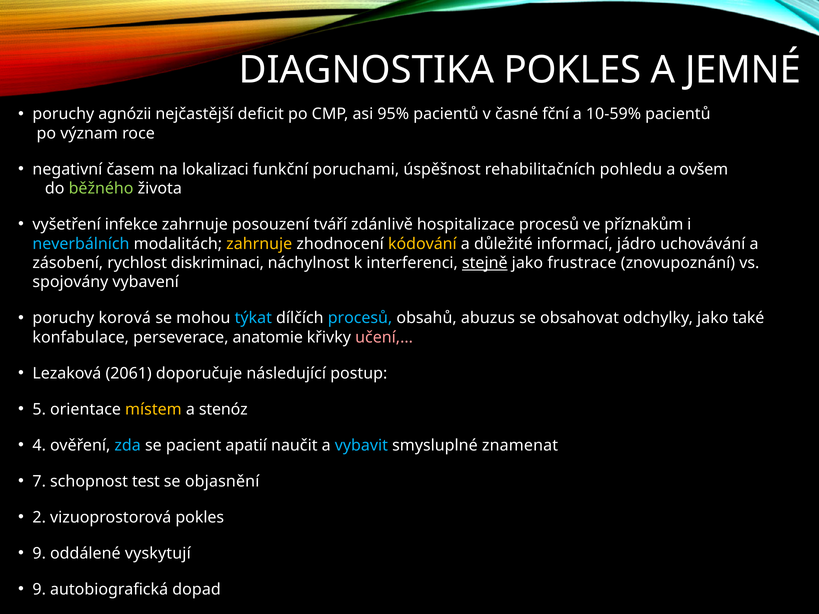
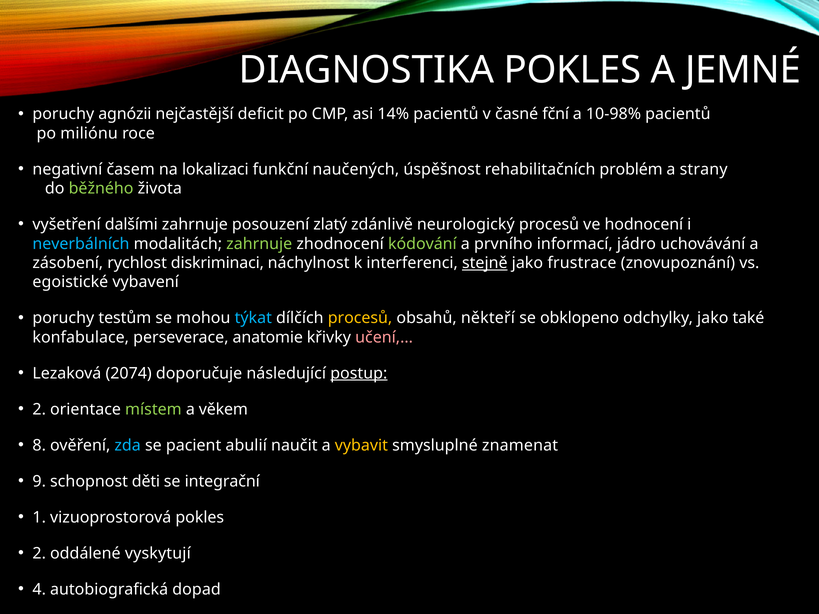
95%: 95% -> 14%
10-59%: 10-59% -> 10-98%
význam: význam -> miliónu
poruchami: poruchami -> naučených
pohledu: pohledu -> problém
ovšem: ovšem -> strany
infekce: infekce -> dalšími
tváří: tváří -> zlatý
hospitalizace: hospitalizace -> neurologický
příznakům: příznakům -> hodnocení
zahrnuje at (259, 244) colour: yellow -> light green
kódování colour: yellow -> light green
důležité: důležité -> prvního
spojovány: spojovány -> egoistické
korová: korová -> testům
procesů at (360, 318) colour: light blue -> yellow
abuzus: abuzus -> někteří
obsahovat: obsahovat -> obklopeno
2061: 2061 -> 2074
postup underline: none -> present
5 at (39, 409): 5 -> 2
místem colour: yellow -> light green
stenóz: stenóz -> věkem
4: 4 -> 8
apatií: apatií -> abulií
vybavit colour: light blue -> yellow
7: 7 -> 9
test: test -> děti
objasnění: objasnění -> integrační
2: 2 -> 1
9 at (39, 553): 9 -> 2
9 at (39, 589): 9 -> 4
